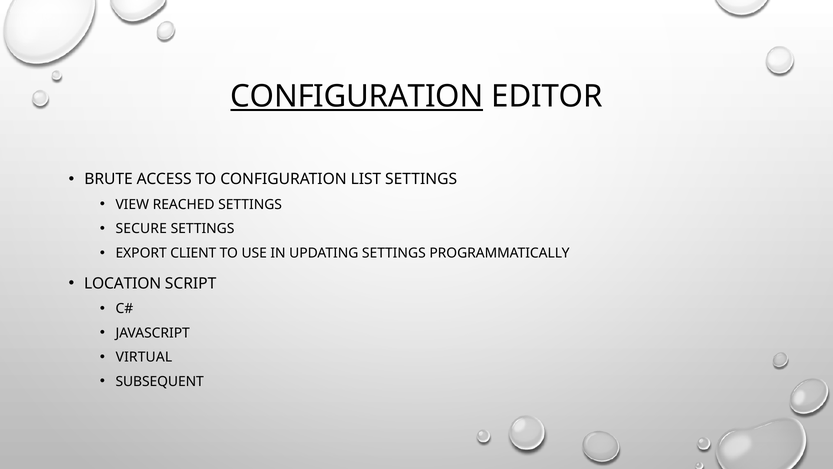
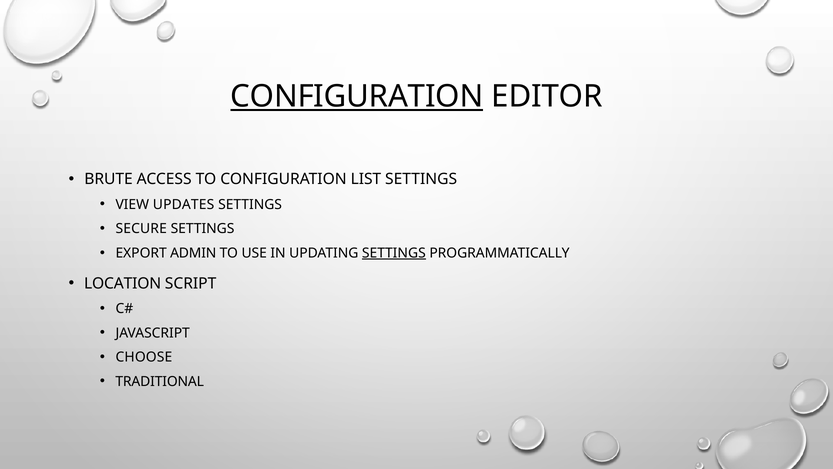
REACHED: REACHED -> UPDATES
CLIENT: CLIENT -> ADMIN
SETTINGS at (394, 253) underline: none -> present
VIRTUAL: VIRTUAL -> CHOOSE
SUBSEQUENT: SUBSEQUENT -> TRADITIONAL
